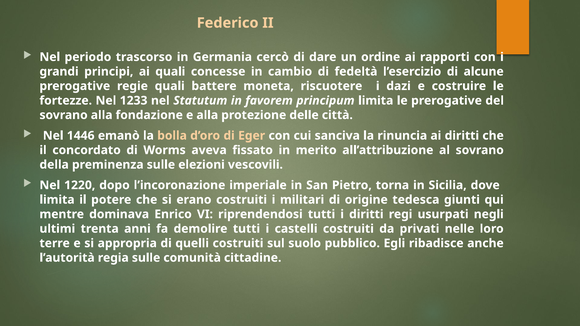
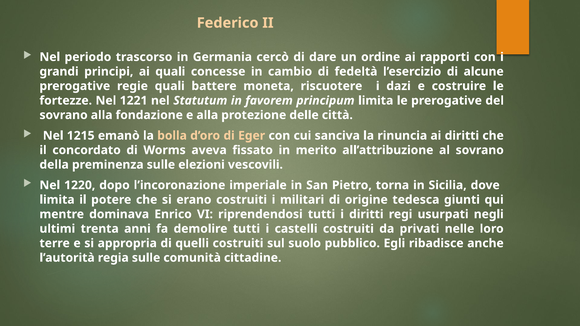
1233: 1233 -> 1221
1446: 1446 -> 1215
